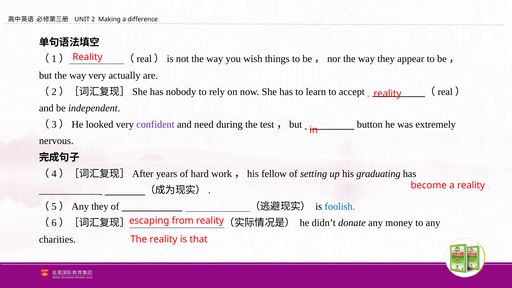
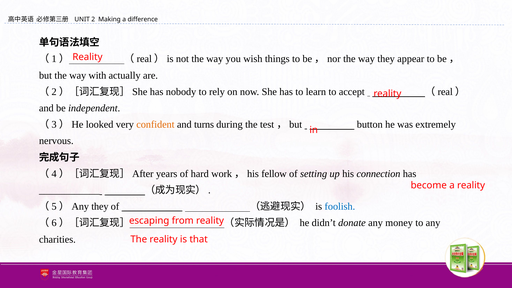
way very: very -> with
confident colour: purple -> orange
need: need -> turns
graduating: graduating -> connection
